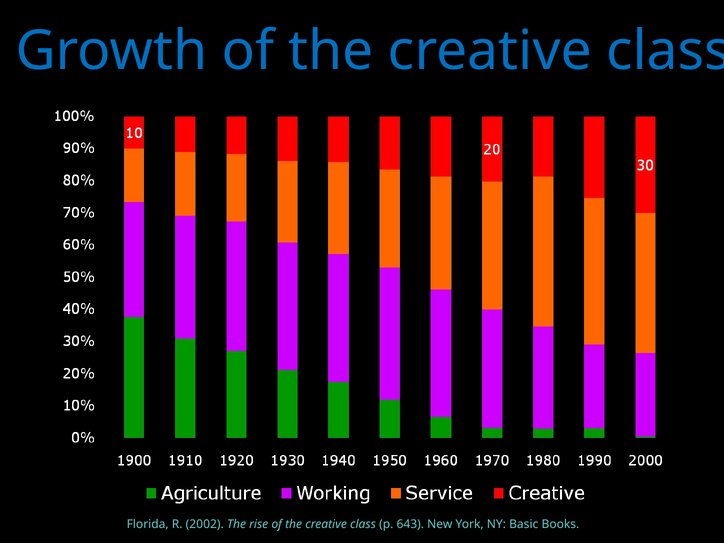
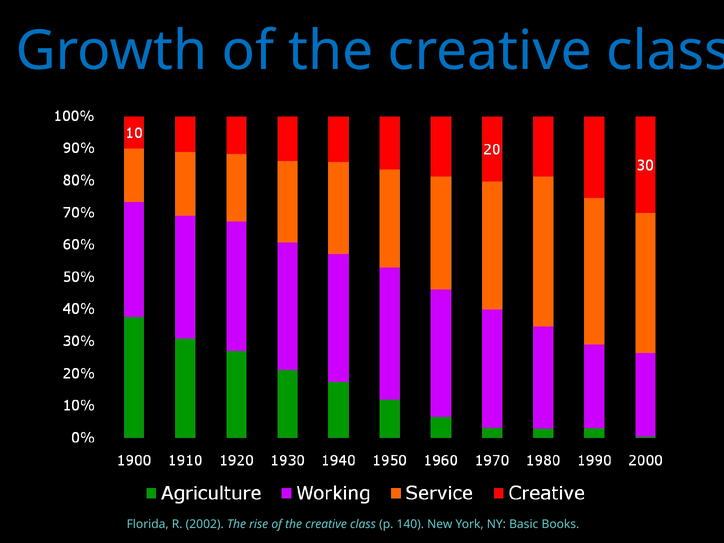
643: 643 -> 140
